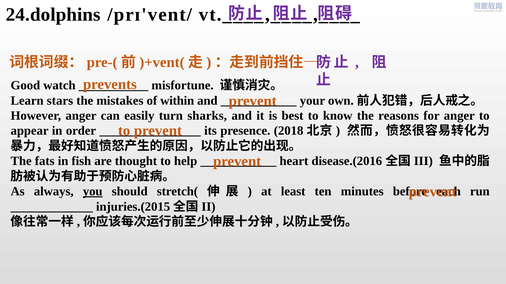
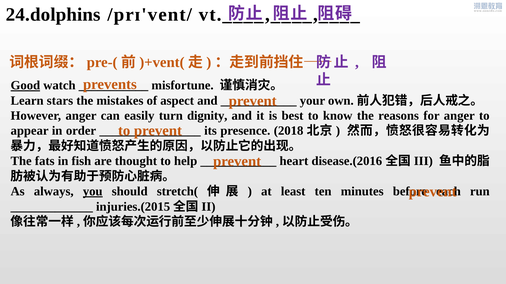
Good underline: none -> present
within: within -> aspect
sharks: sharks -> dignity
